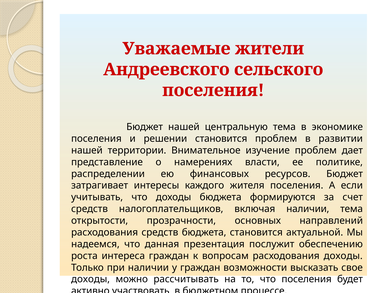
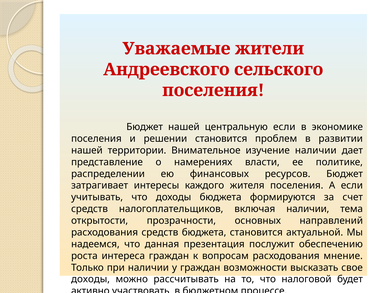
центральную тема: тема -> если
изучение проблем: проблем -> наличии
расходования доходы: доходы -> мнение
что поселения: поселения -> налоговой
